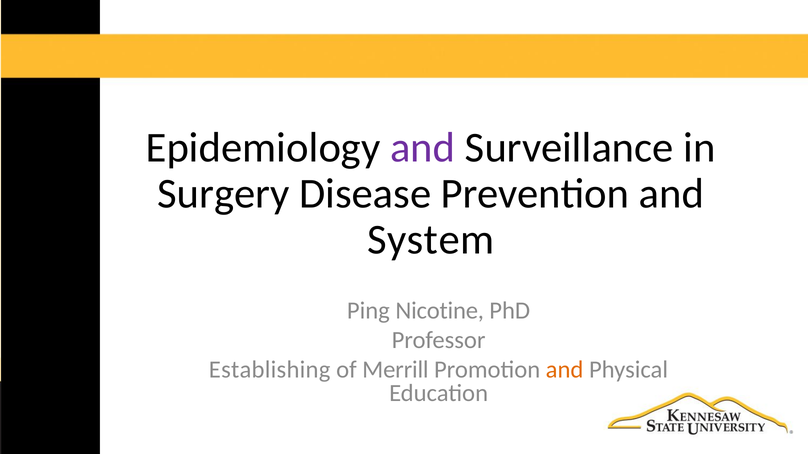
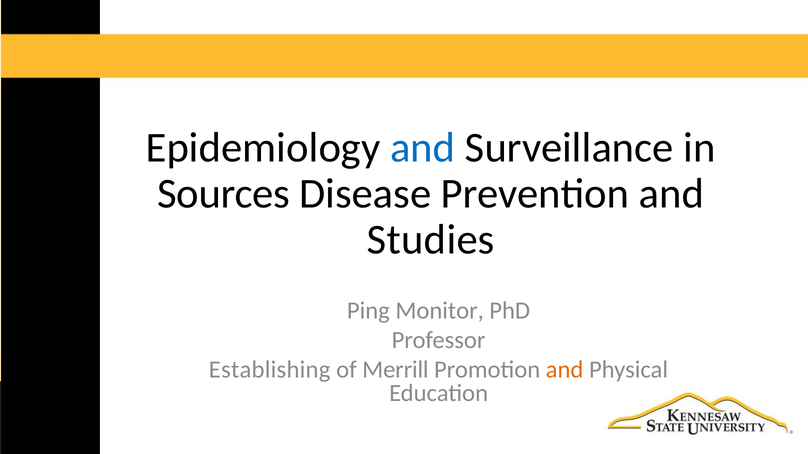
and at (423, 148) colour: purple -> blue
Surgery: Surgery -> Sources
System: System -> Studies
Nicotine: Nicotine -> Monitor
